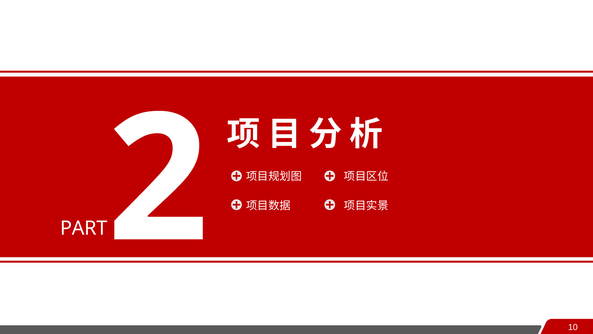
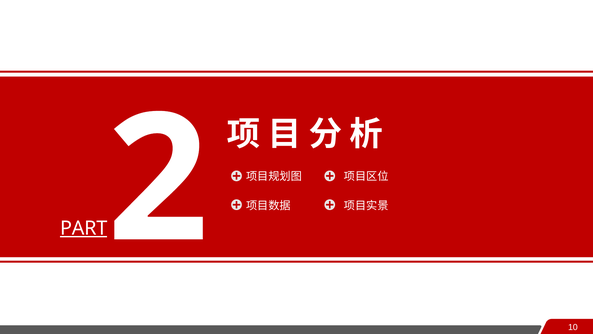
PART underline: none -> present
